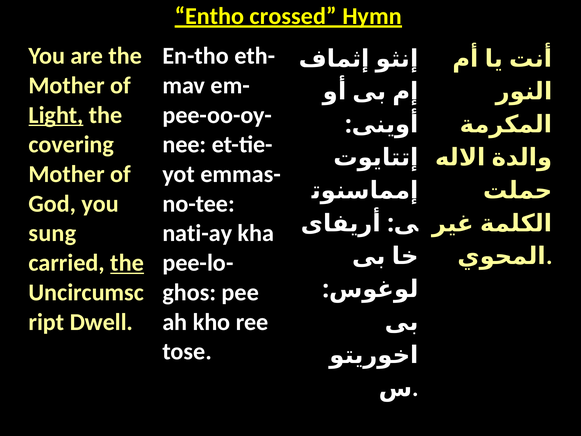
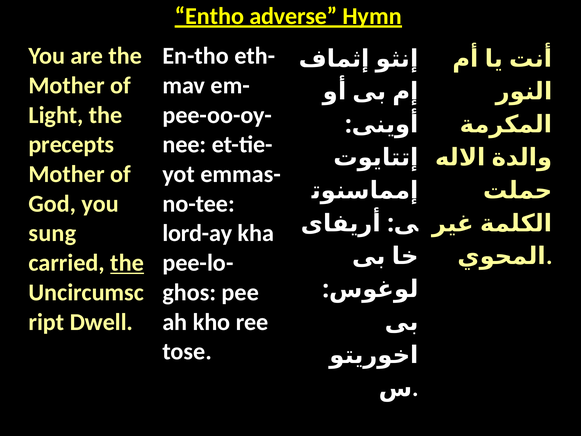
crossed: crossed -> adverse
Light underline: present -> none
covering: covering -> precepts
nati-ay: nati-ay -> lord-ay
